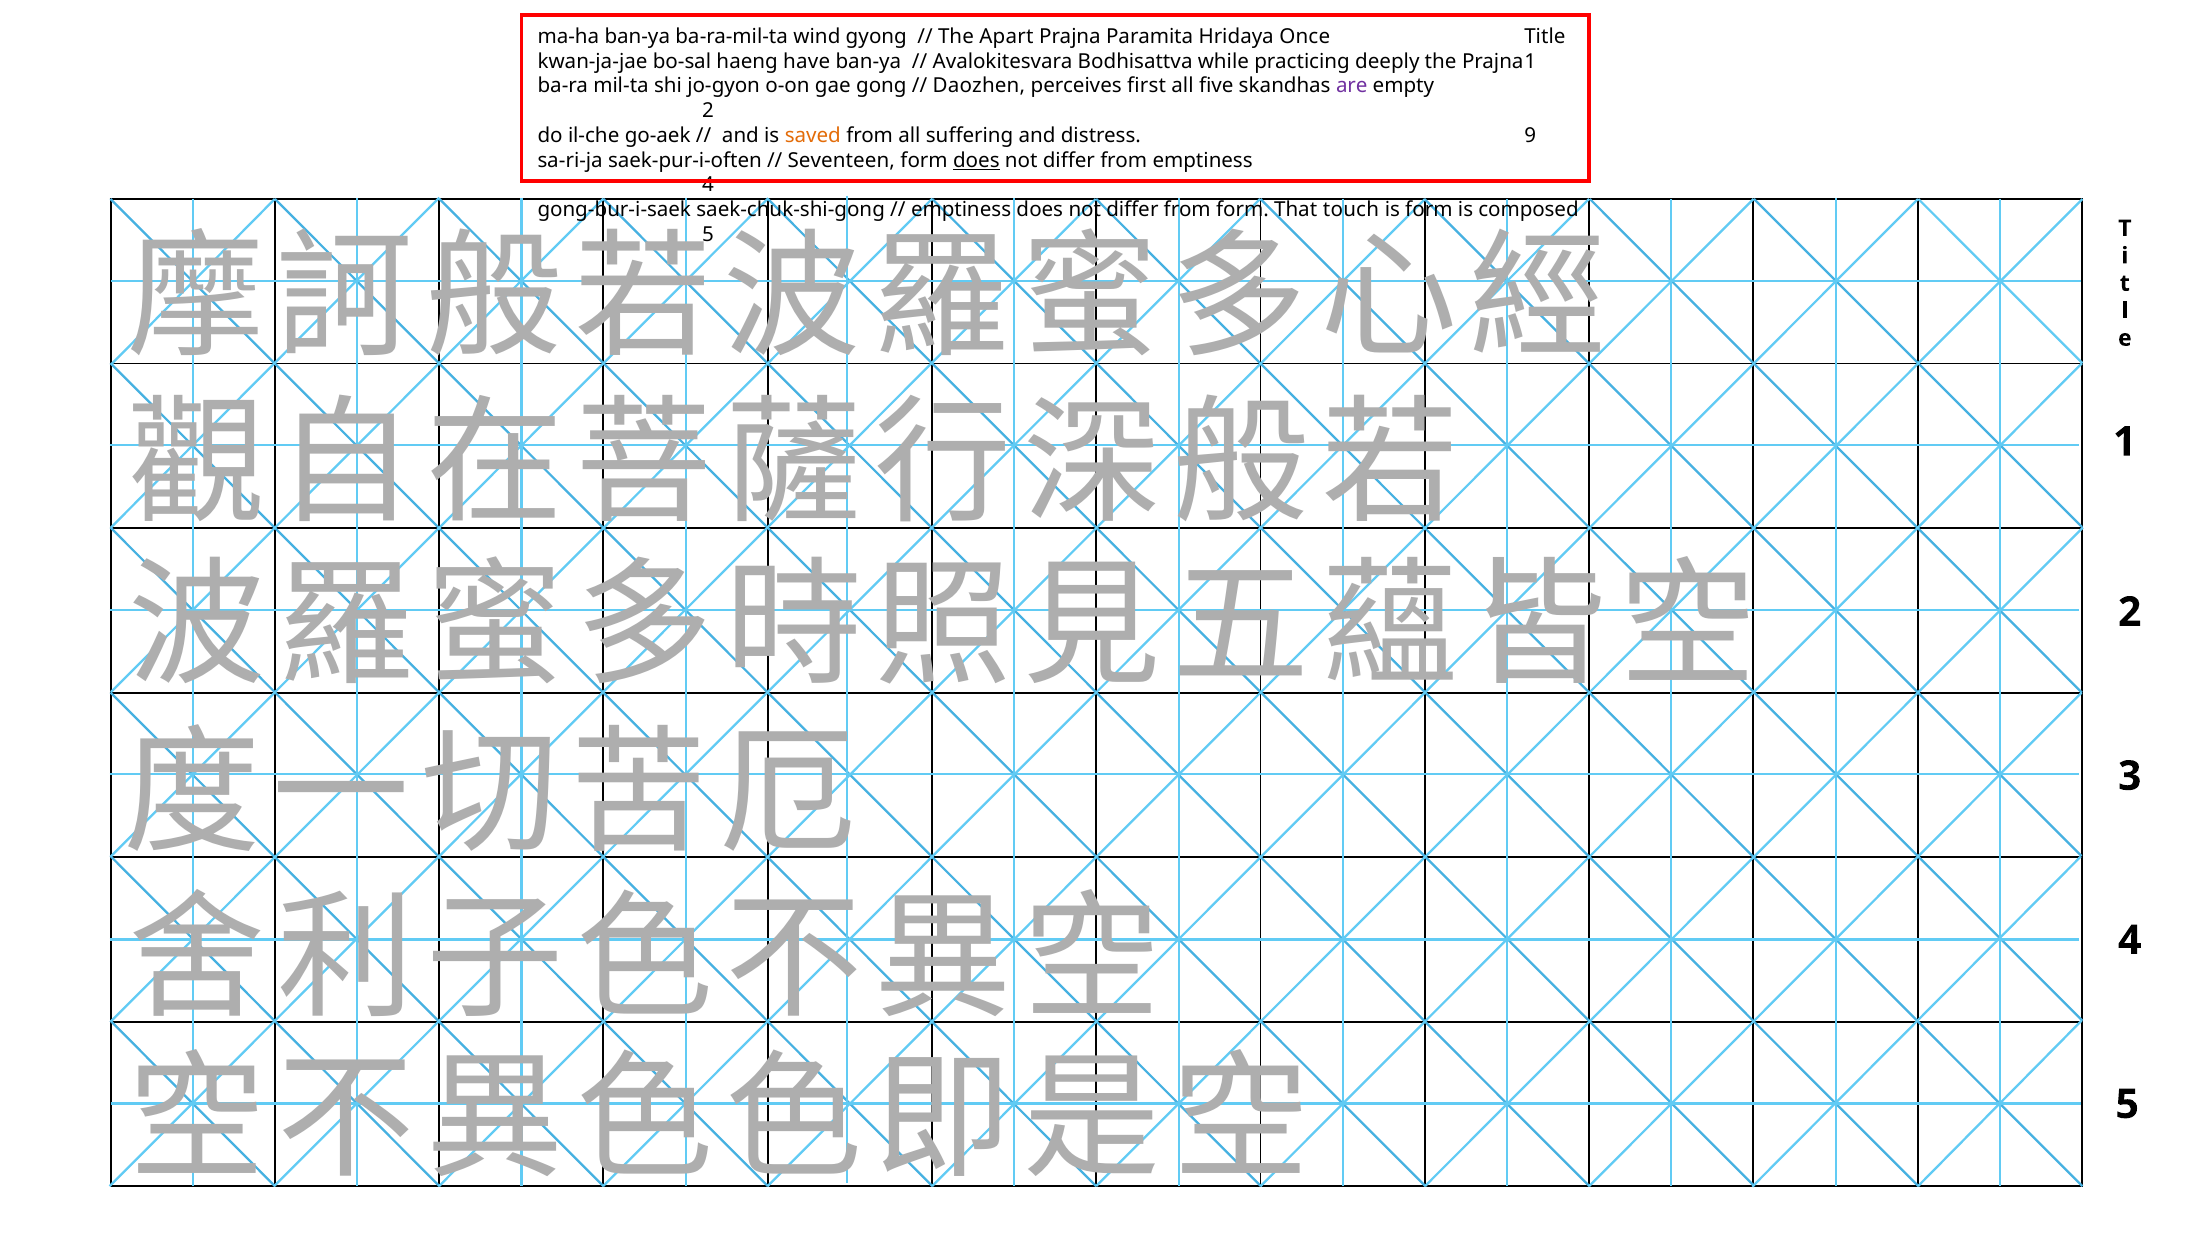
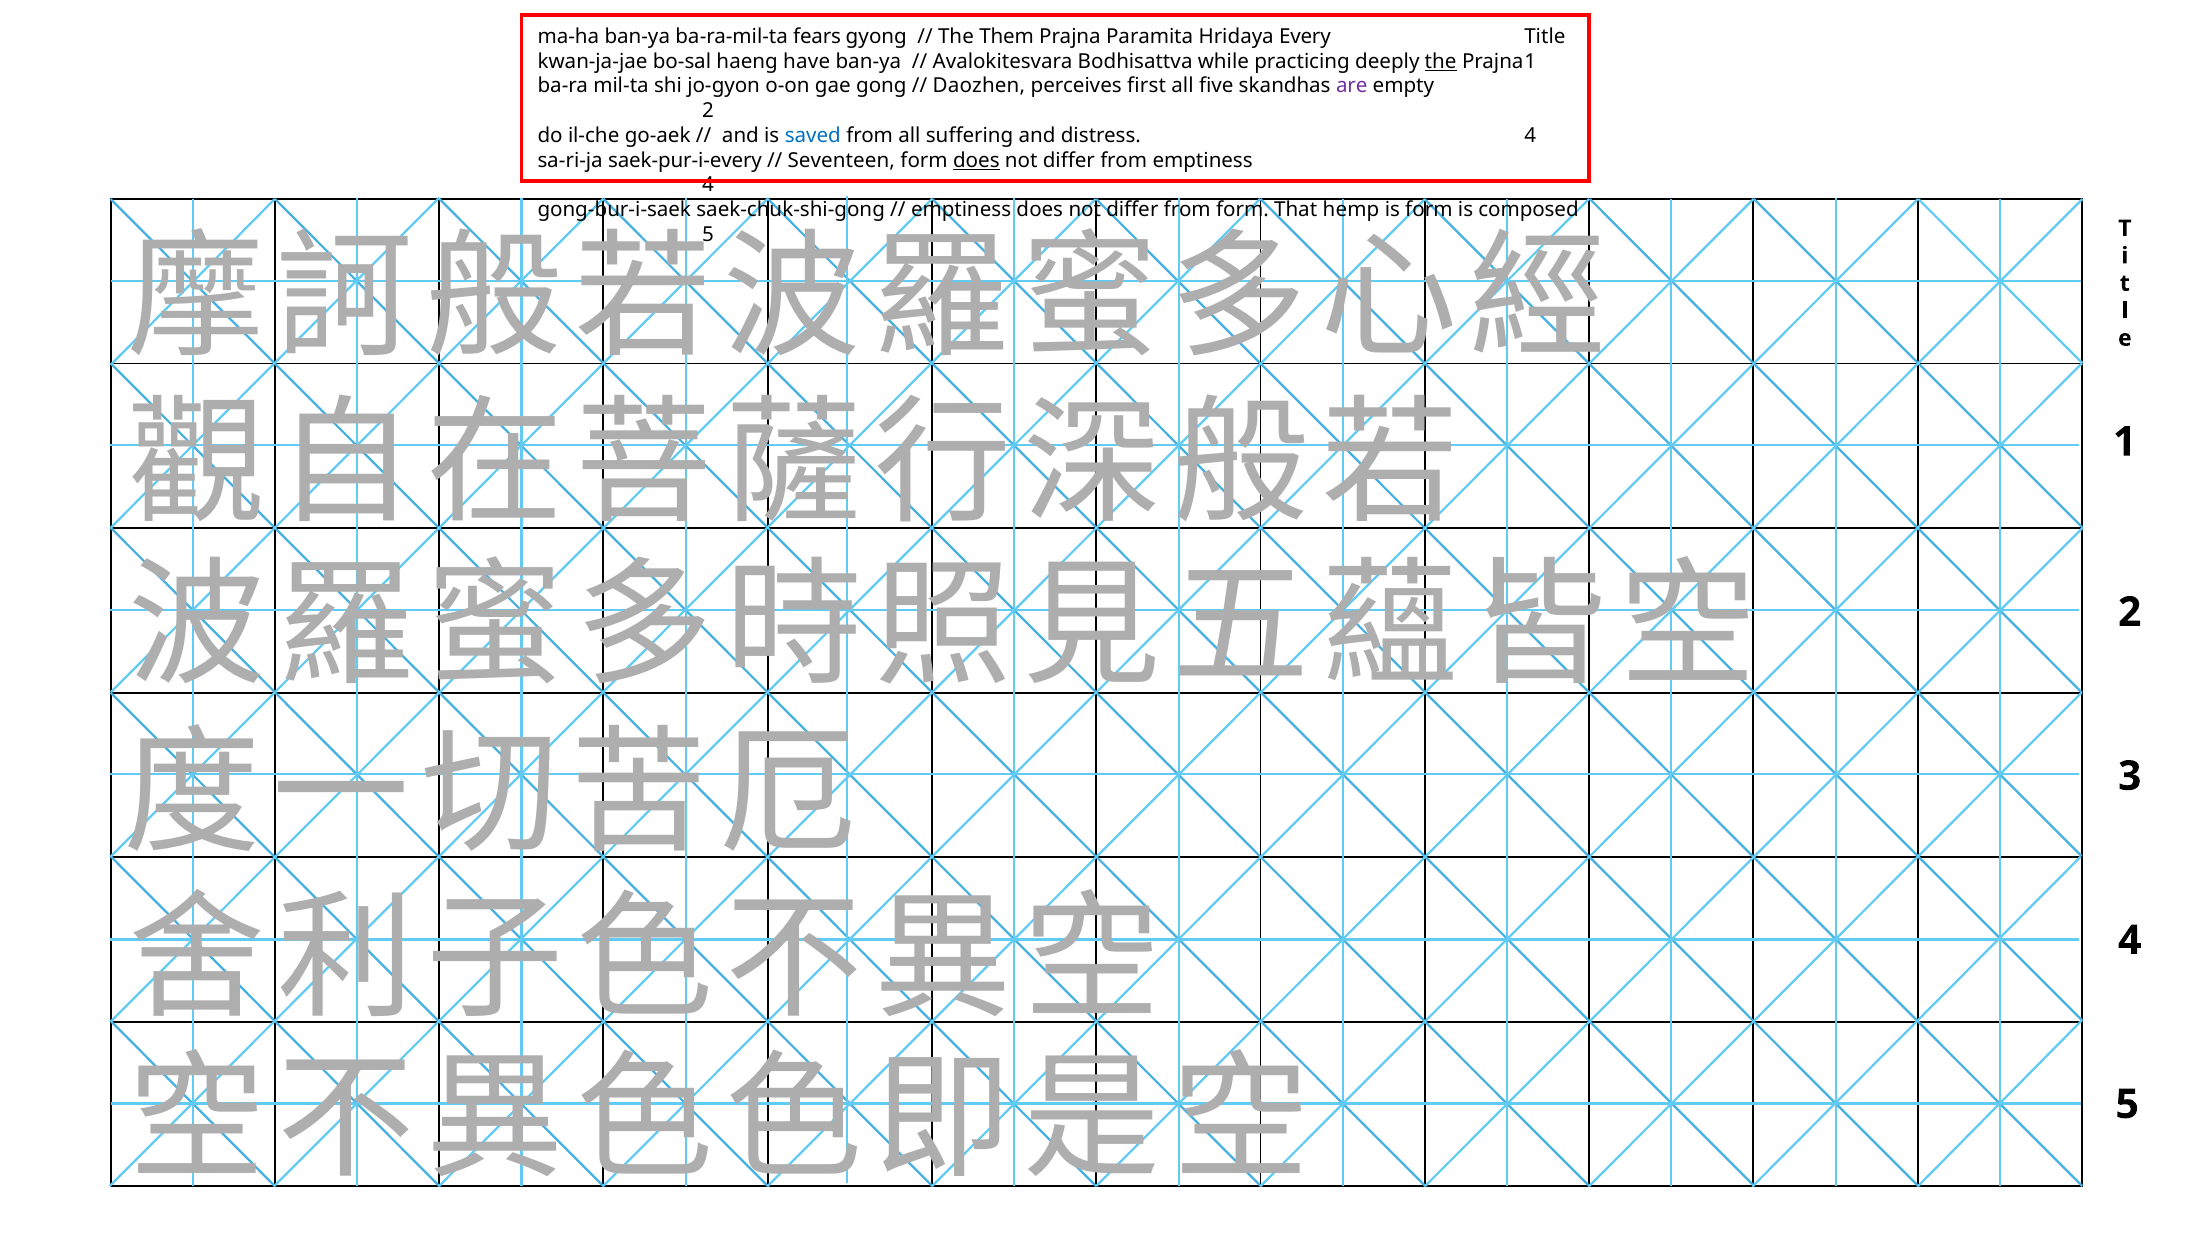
wind: wind -> fears
Apart: Apart -> Them
Once: Once -> Every
the at (1441, 61) underline: none -> present
saved colour: orange -> blue
distress 9: 9 -> 4
saek-pur-i-often: saek-pur-i-often -> saek-pur-i-every
touch: touch -> hemp
